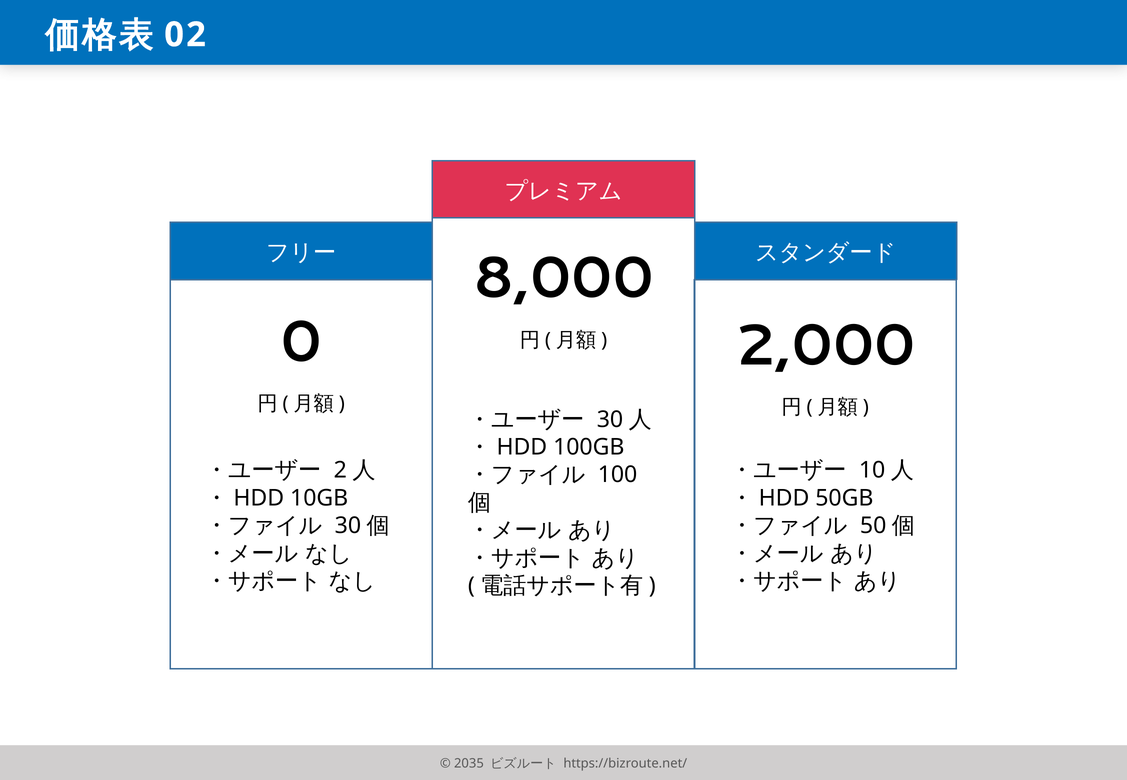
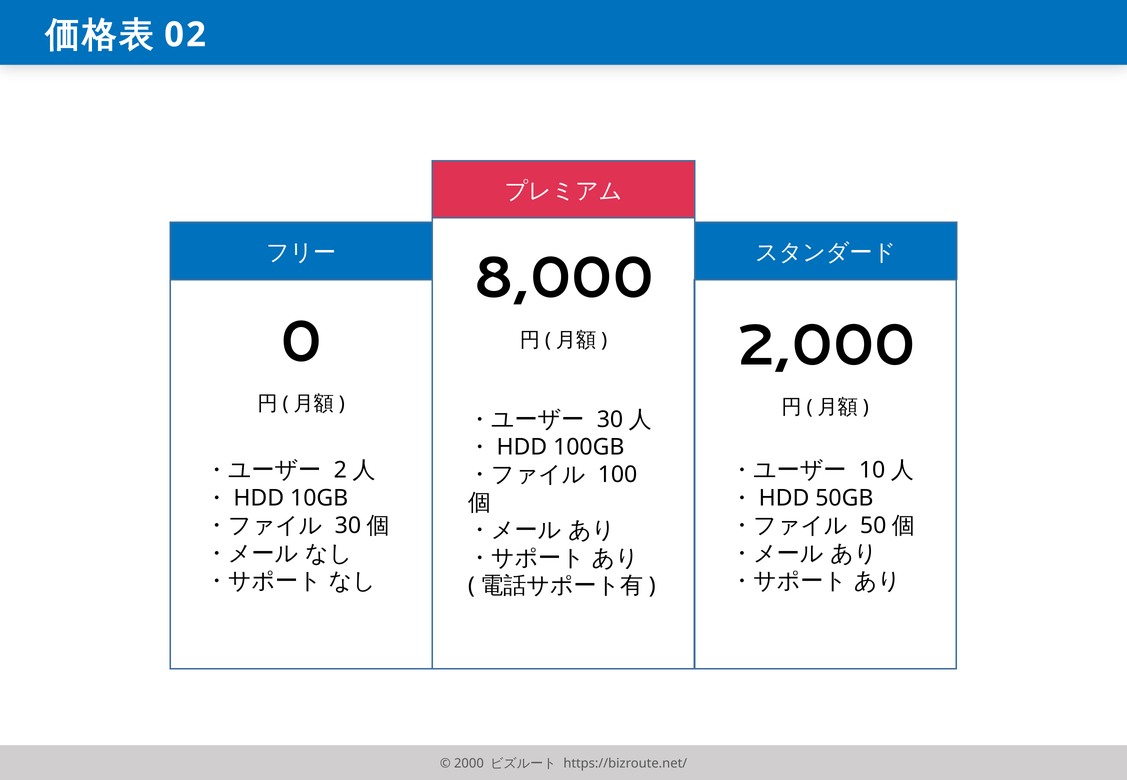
2035: 2035 -> 2000
